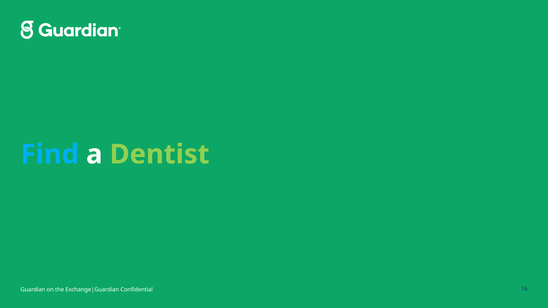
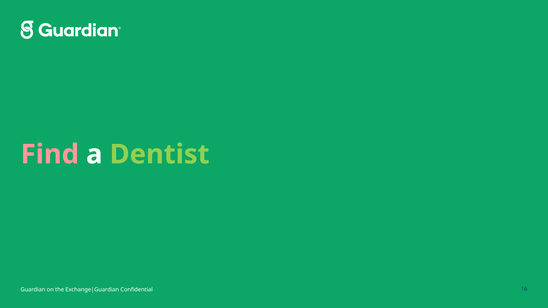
Find colour: light blue -> pink
